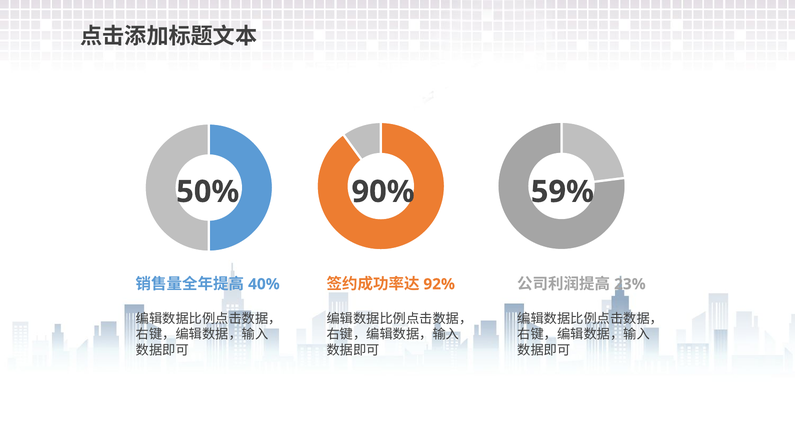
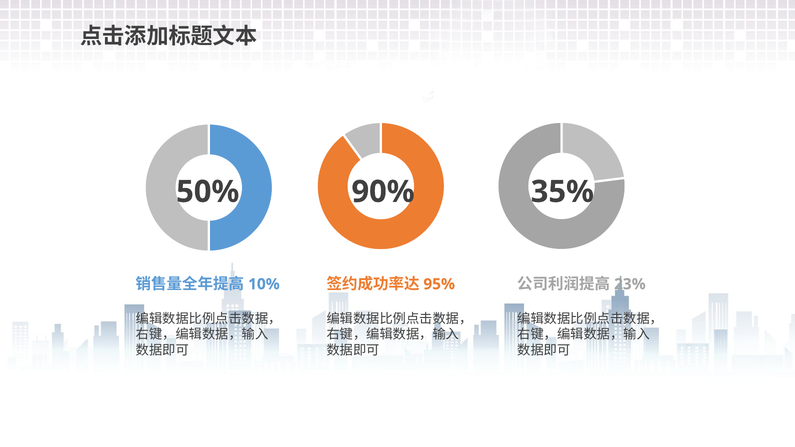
59%: 59% -> 35%
40%: 40% -> 10%
92%: 92% -> 95%
